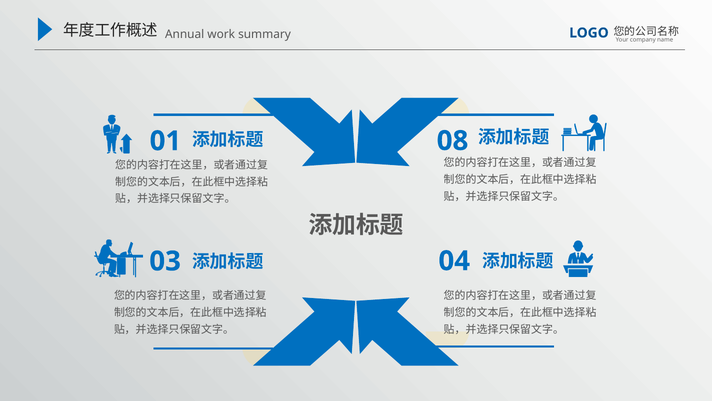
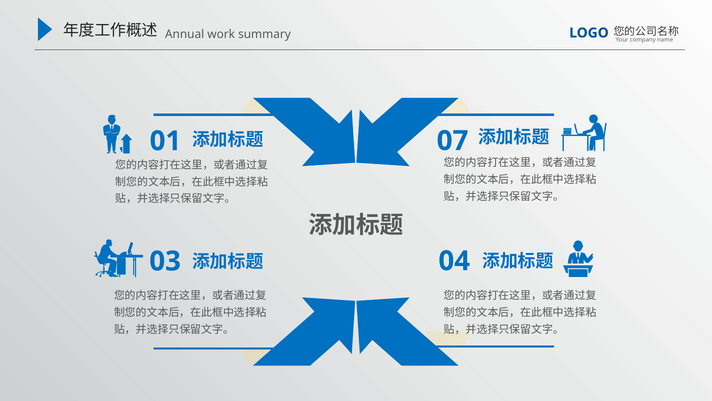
08: 08 -> 07
